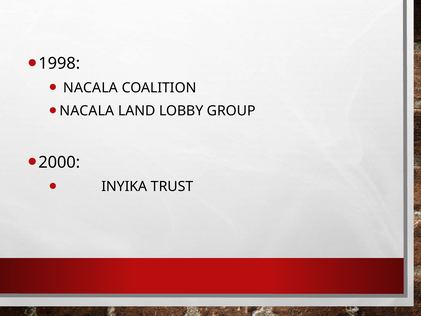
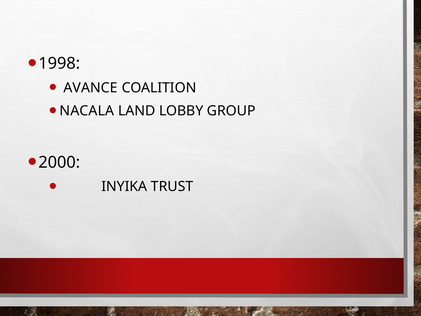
NACALA at (91, 88): NACALA -> AVANCE
